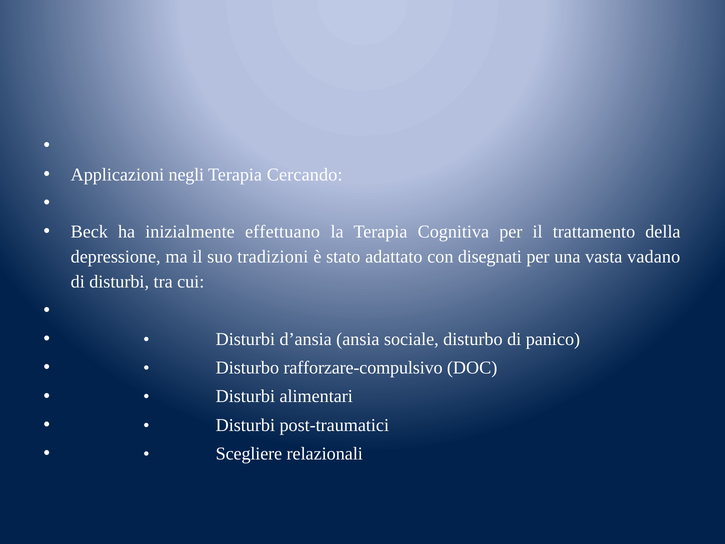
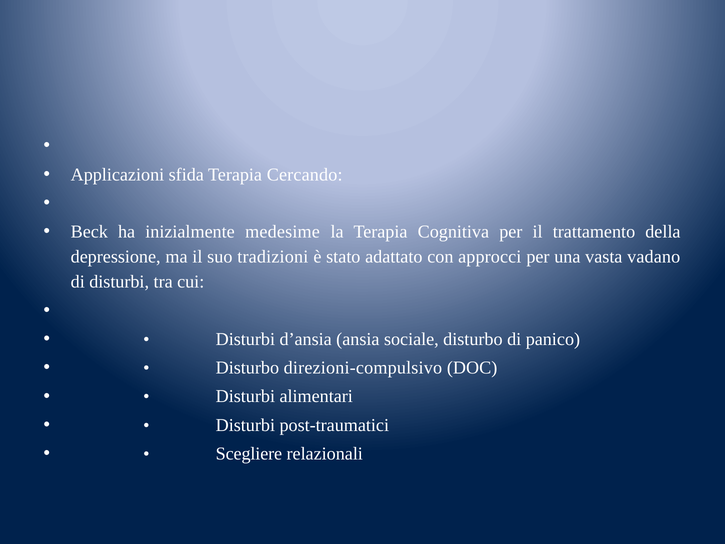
negli: negli -> sfida
effettuano: effettuano -> medesime
disegnati: disegnati -> approcci
rafforzare-compulsivo: rafforzare-compulsivo -> direzioni-compulsivo
